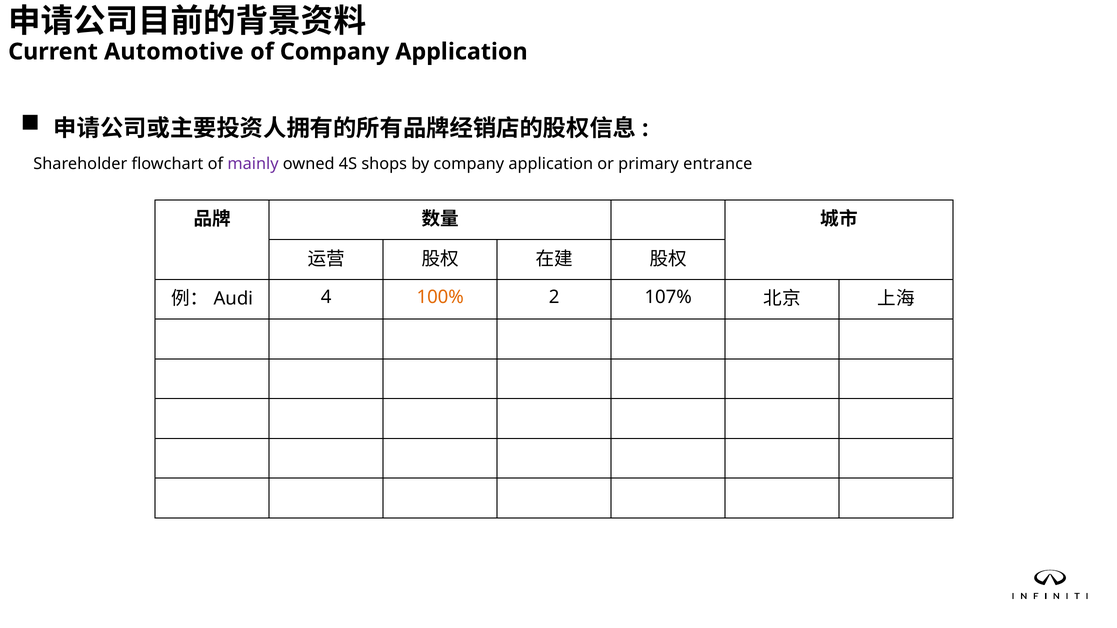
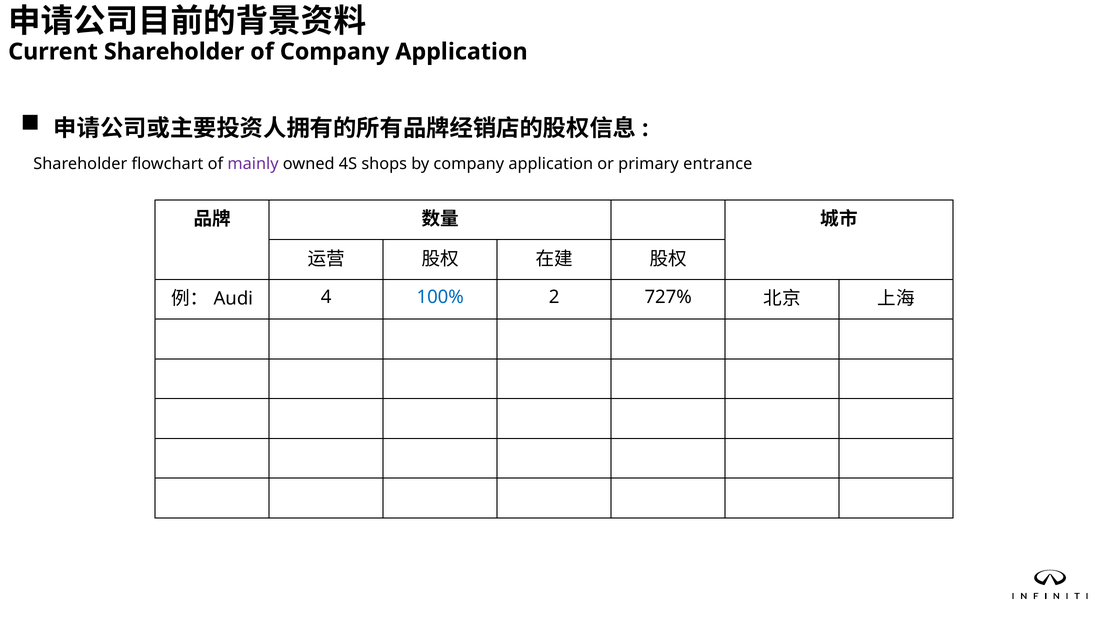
Current Automotive: Automotive -> Shareholder
100% colour: orange -> blue
107%: 107% -> 727%
